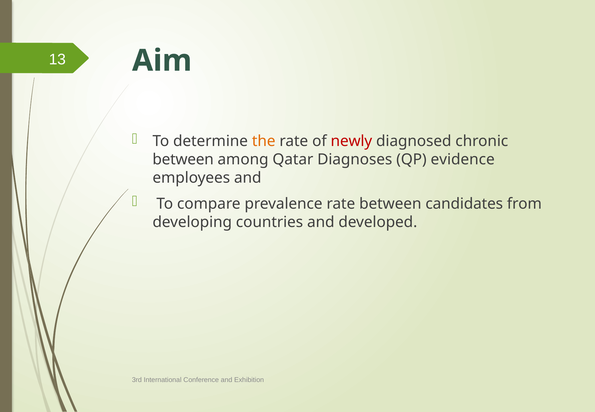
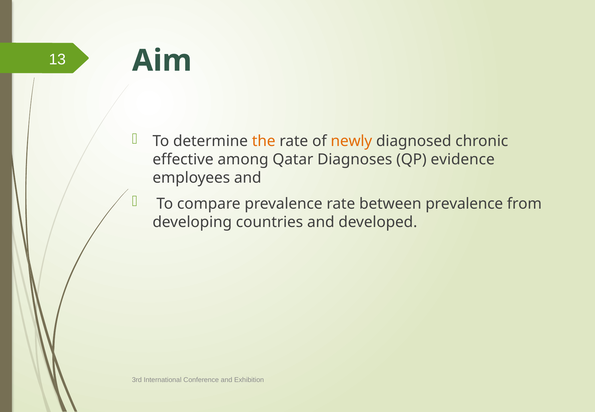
newly colour: red -> orange
between at (183, 159): between -> effective
between candidates: candidates -> prevalence
